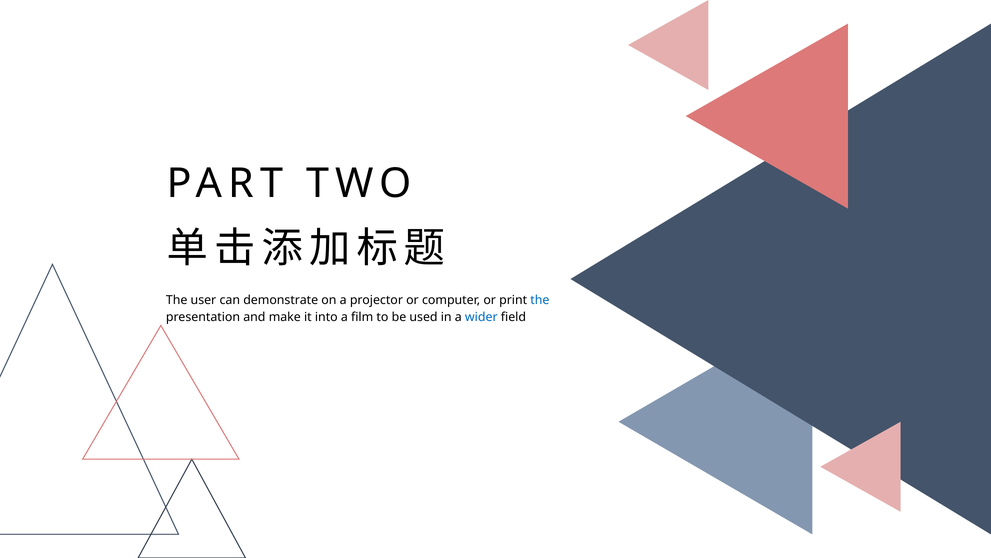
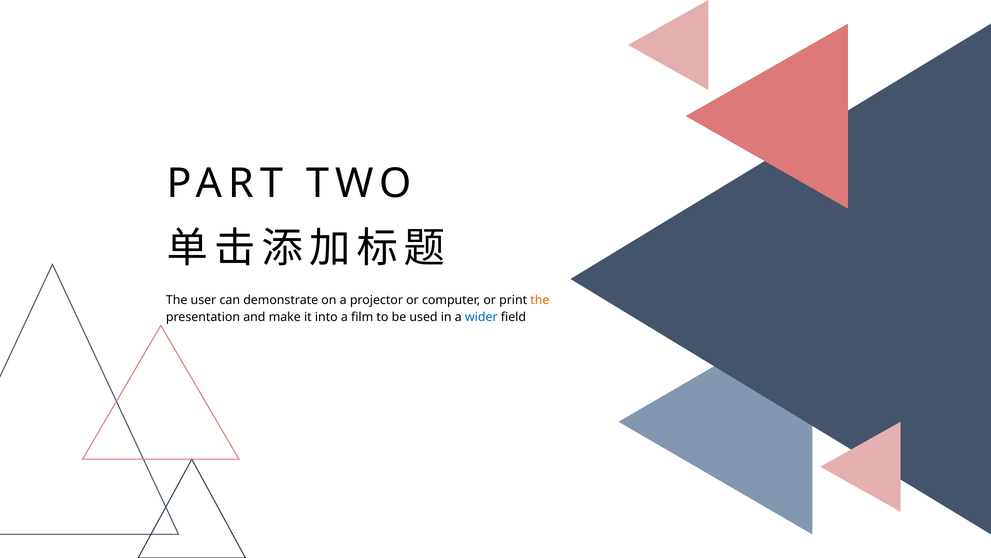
the at (540, 300) colour: blue -> orange
